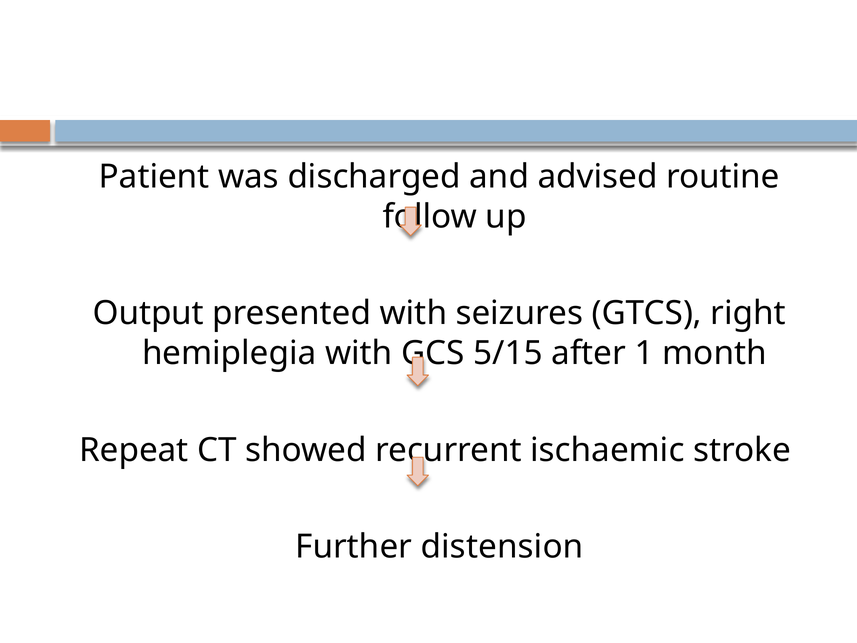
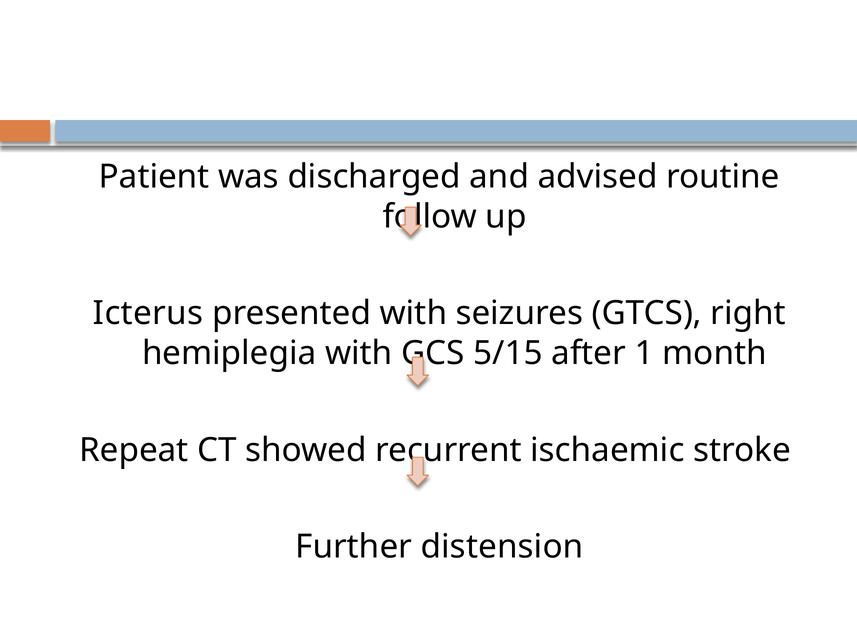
Output: Output -> Icterus
